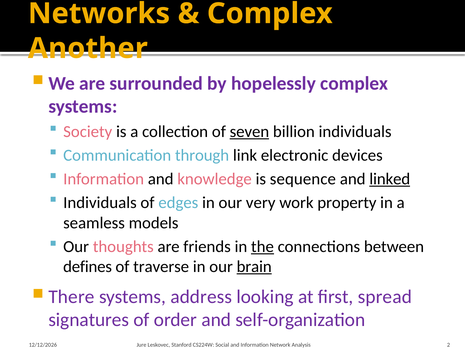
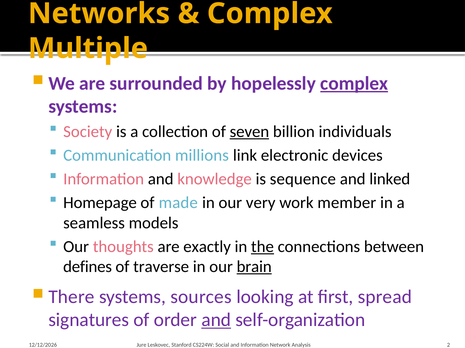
Another: Another -> Multiple
complex at (354, 83) underline: none -> present
through: through -> millions
linked underline: present -> none
Individuals at (100, 203): Individuals -> Homepage
edges: edges -> made
property: property -> member
friends: friends -> exactly
address: address -> sources
and at (216, 321) underline: none -> present
